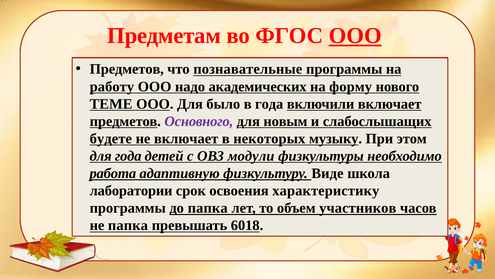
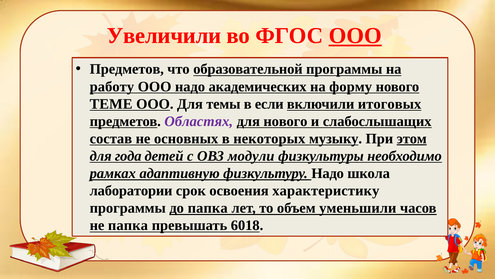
Предметам: Предметам -> Увеличили
познавательные: познавательные -> образовательной
было: было -> темы
в года: года -> если
включили включает: включает -> итоговых
Основного: Основного -> Областях
для новым: новым -> нового
будете: будете -> состав
не включает: включает -> основных
этом underline: none -> present
работа: работа -> рамках
физкультуру Виде: Виде -> Надо
участников: участников -> уменьшили
